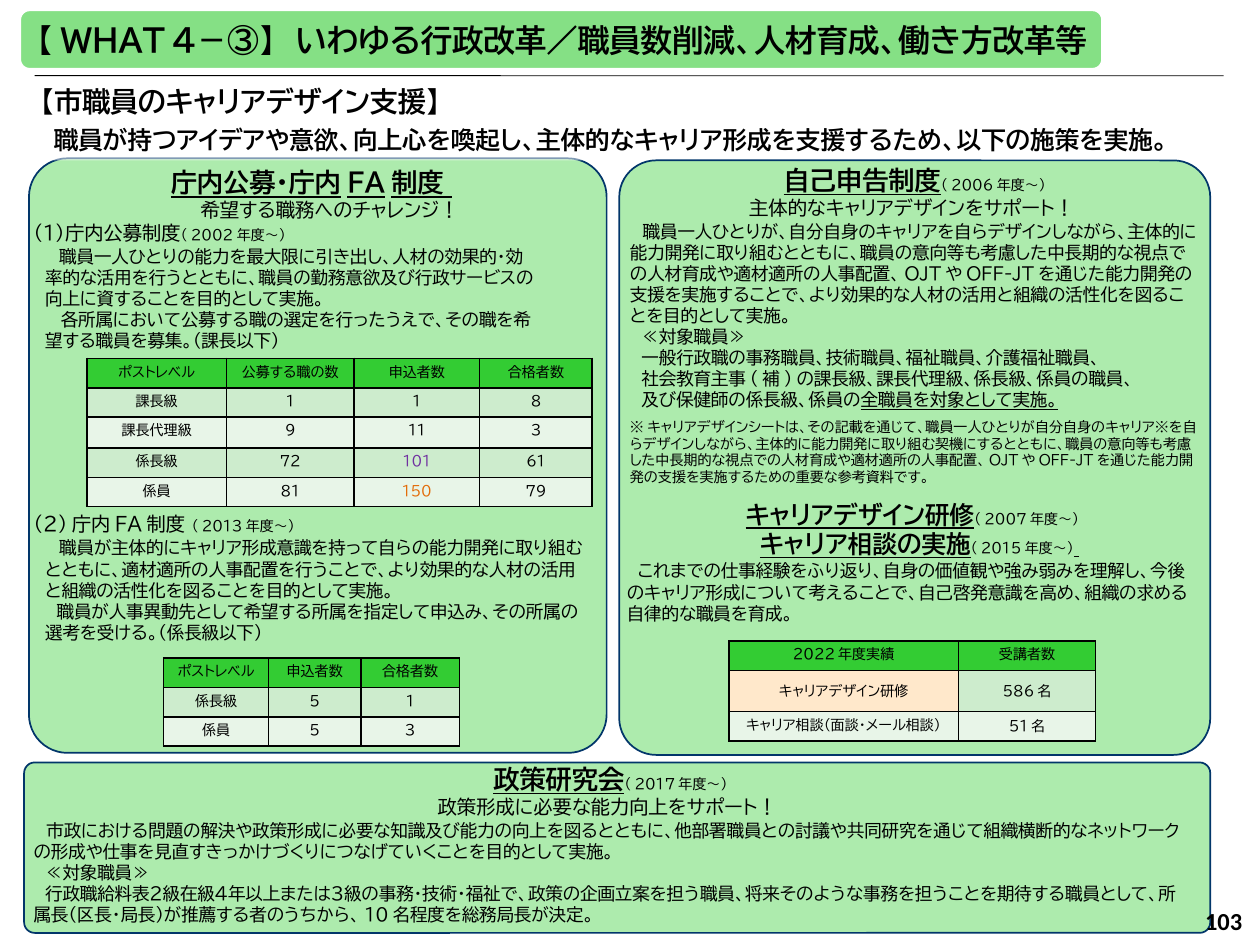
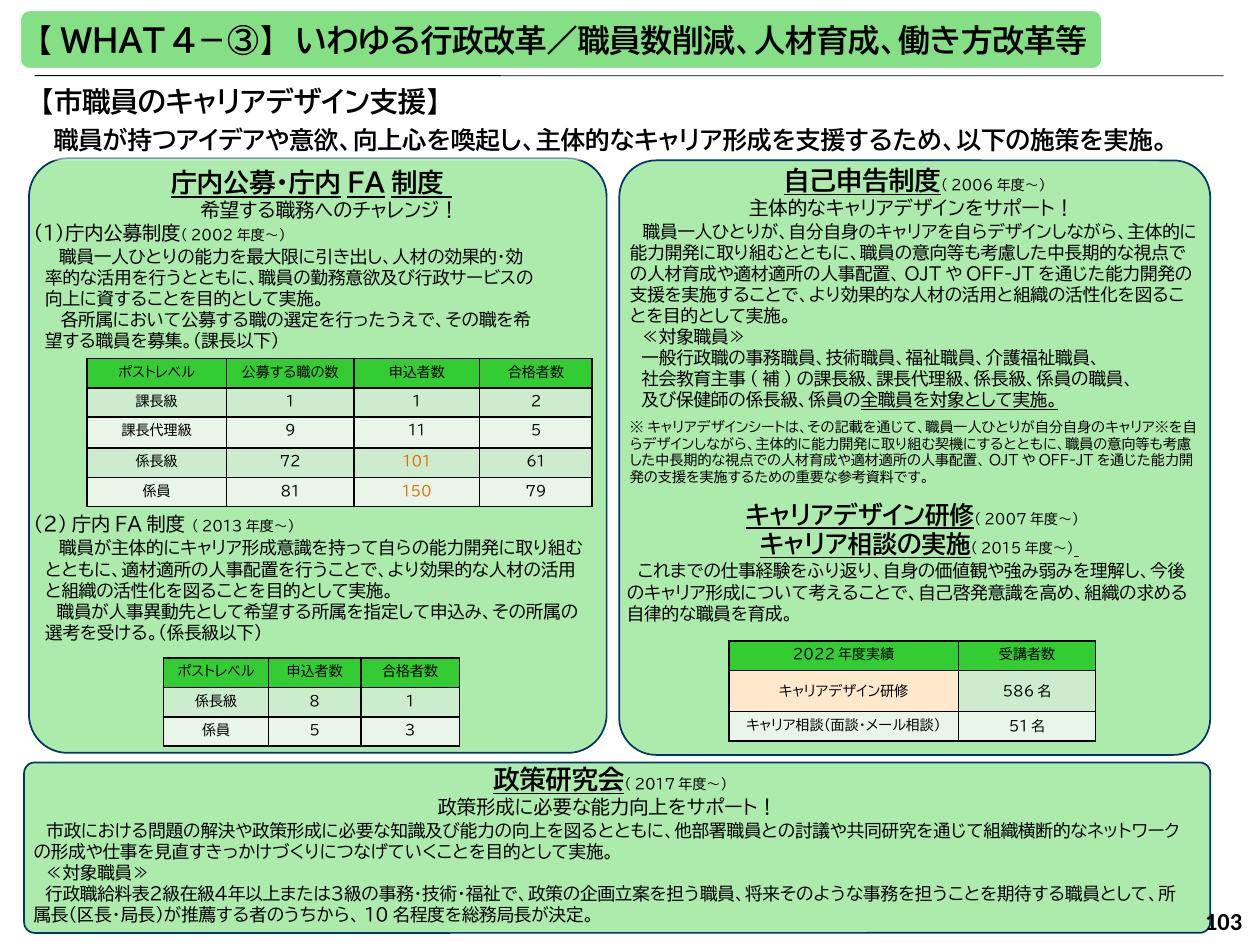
8: 8 -> 2
11 3: 3 -> 5
101 colour: purple -> orange
5 at (315, 701): 5 -> 8
